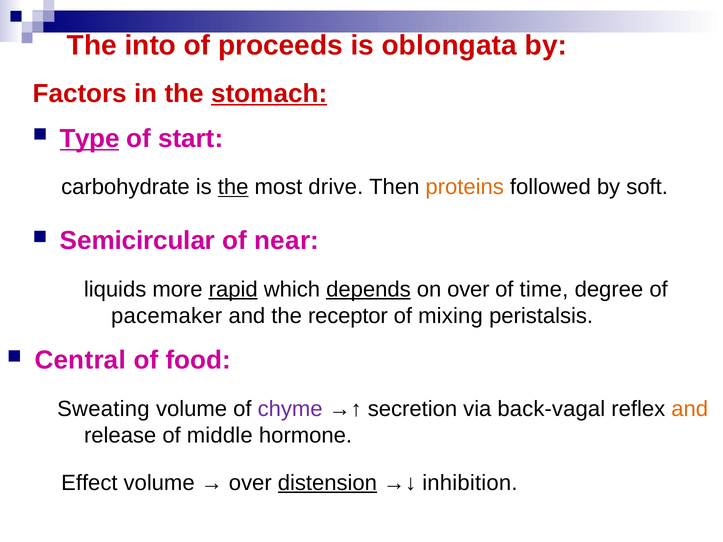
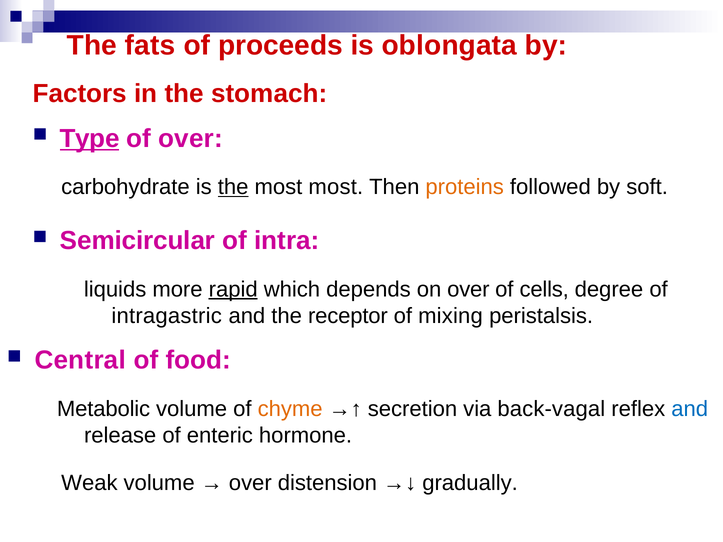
into: into -> fats
stomach underline: present -> none
of start: start -> over
most drive: drive -> most
near: near -> intra
depends underline: present -> none
time: time -> cells
pacemaker: pacemaker -> intragastric
Sweating: Sweating -> Metabolic
chyme colour: purple -> orange
and at (690, 409) colour: orange -> blue
middle: middle -> enteric
Effect: Effect -> Weak
distension underline: present -> none
inhibition: inhibition -> gradually
